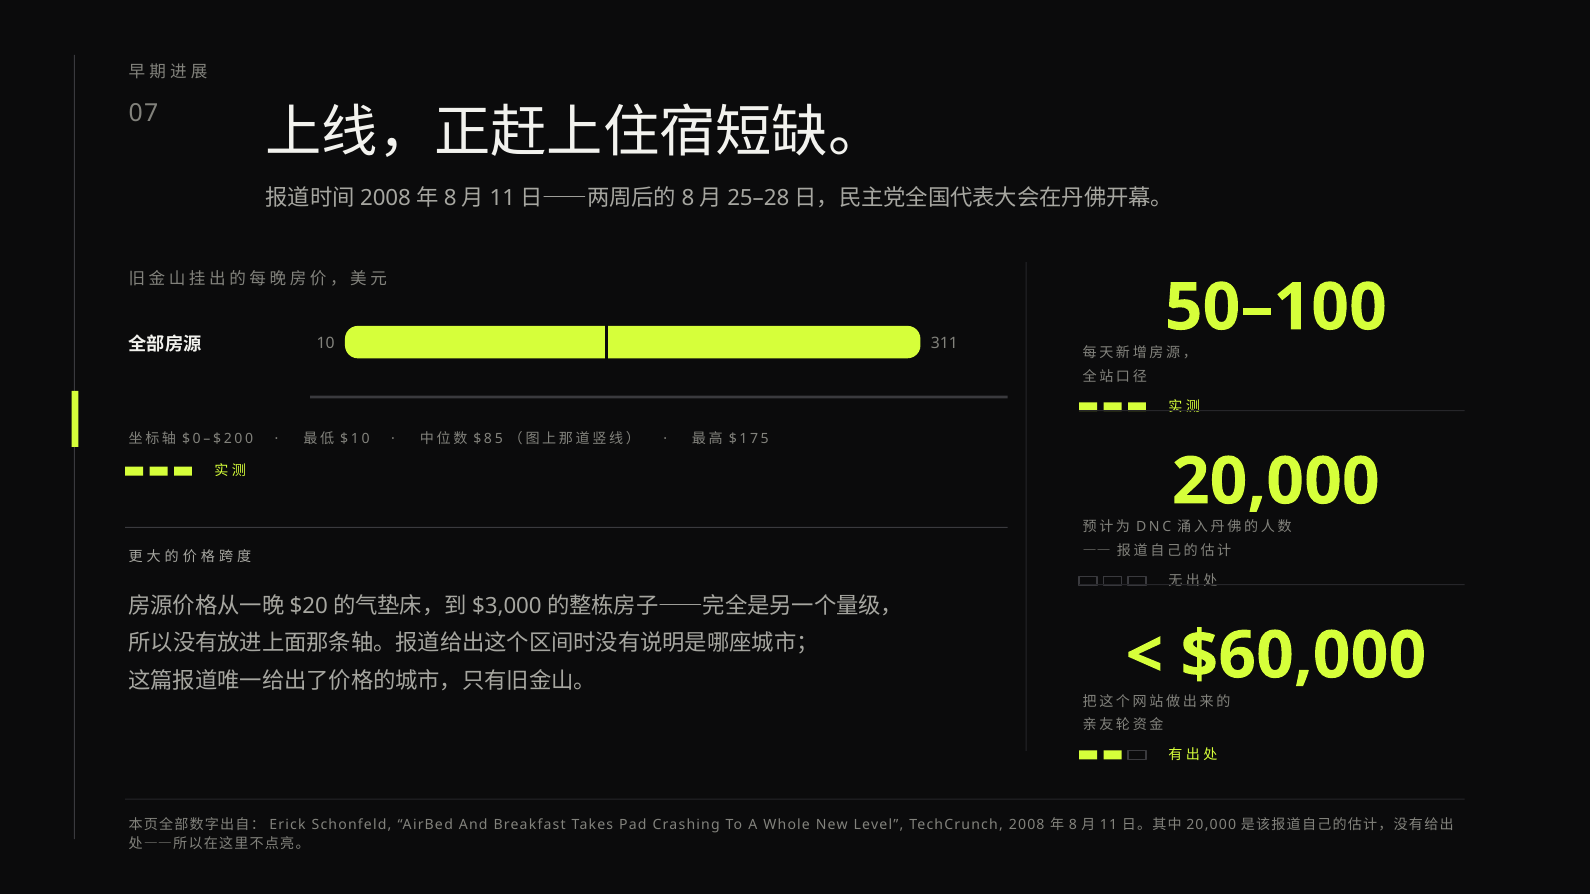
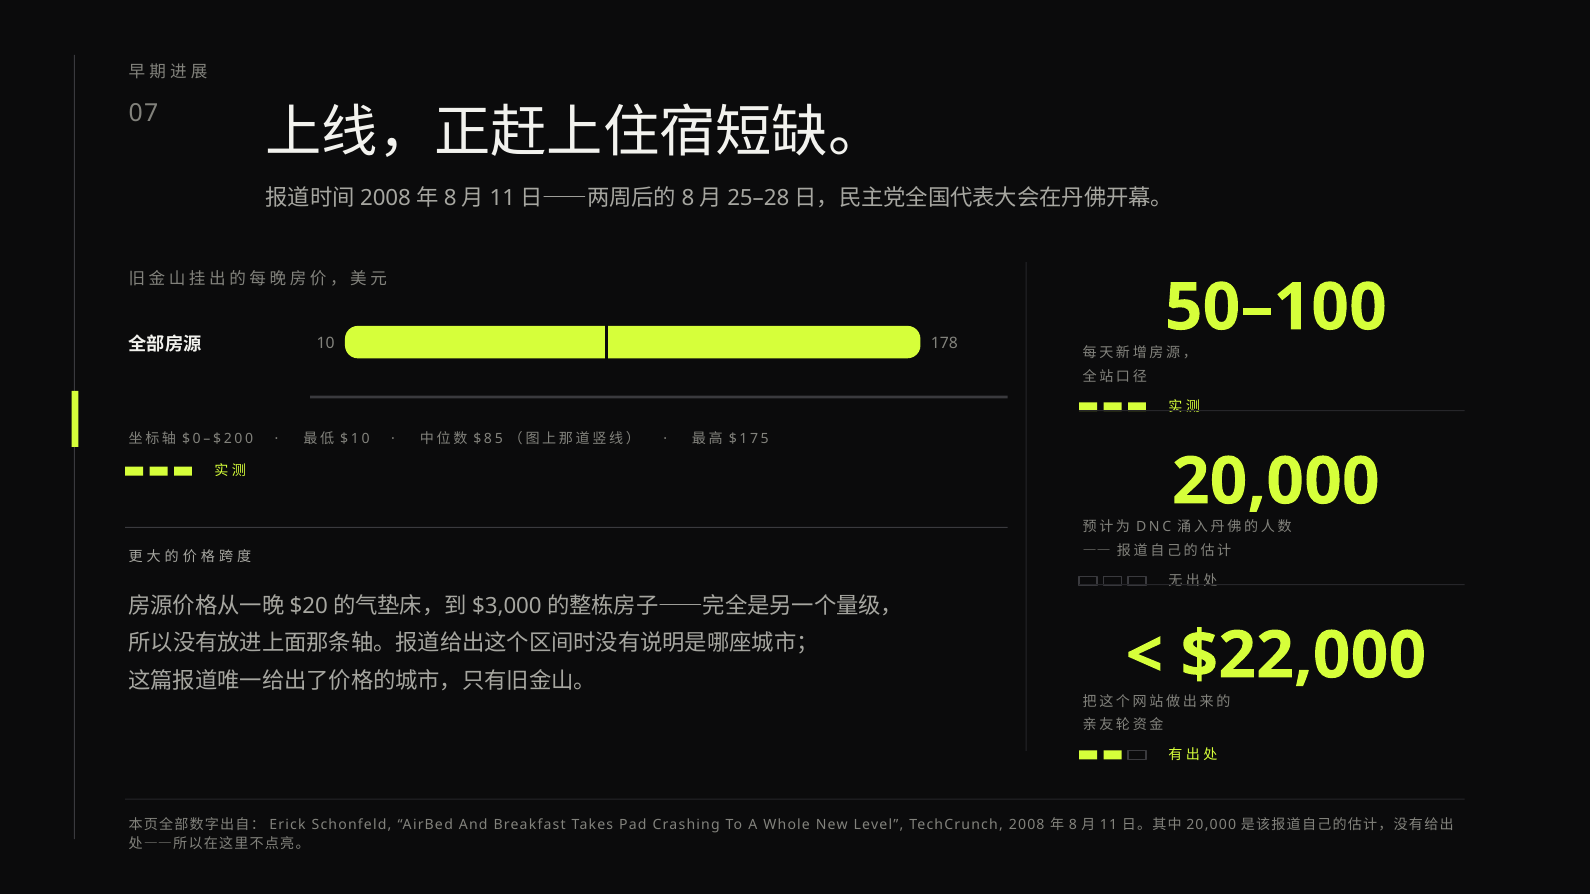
311: 311 -> 178
$60,000: $60,000 -> $22,000
